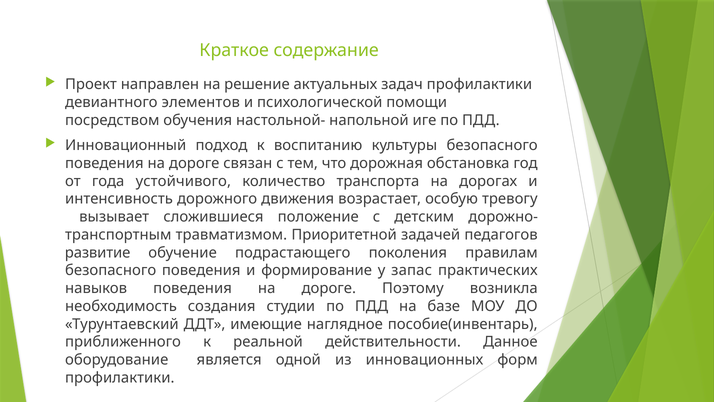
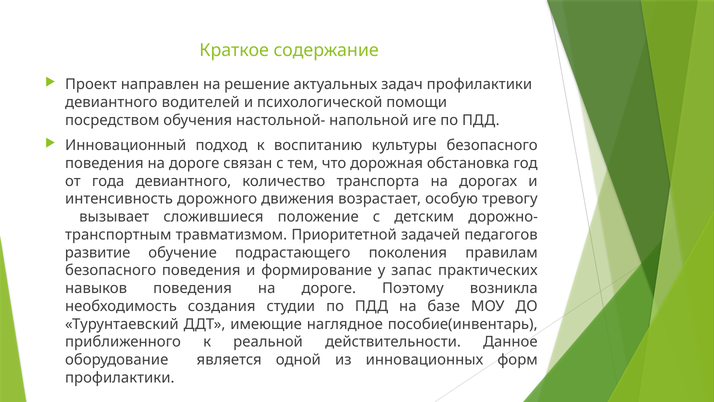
элементов: элементов -> водителей
года устойчивого: устойчивого -> девиантного
